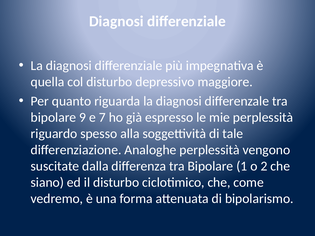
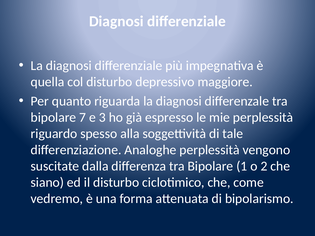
9: 9 -> 7
7: 7 -> 3
